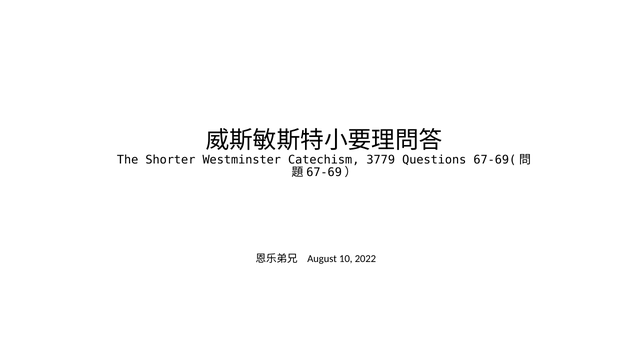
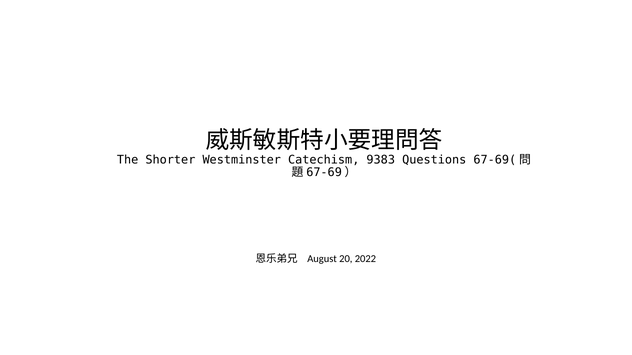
3779: 3779 -> 9383
10: 10 -> 20
